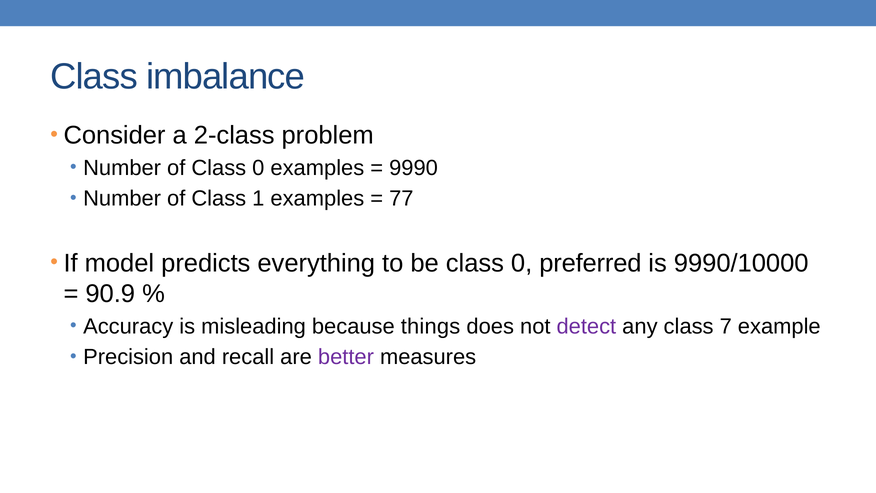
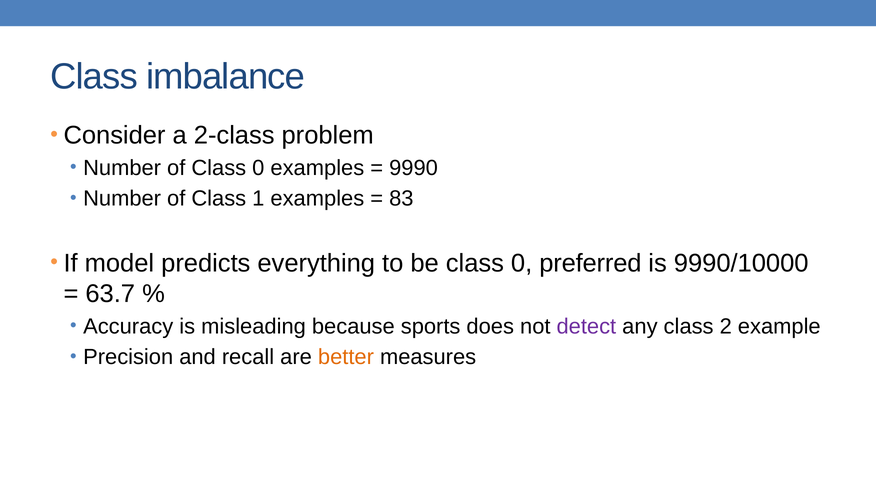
77: 77 -> 83
90.9: 90.9 -> 63.7
things: things -> sports
7: 7 -> 2
better colour: purple -> orange
